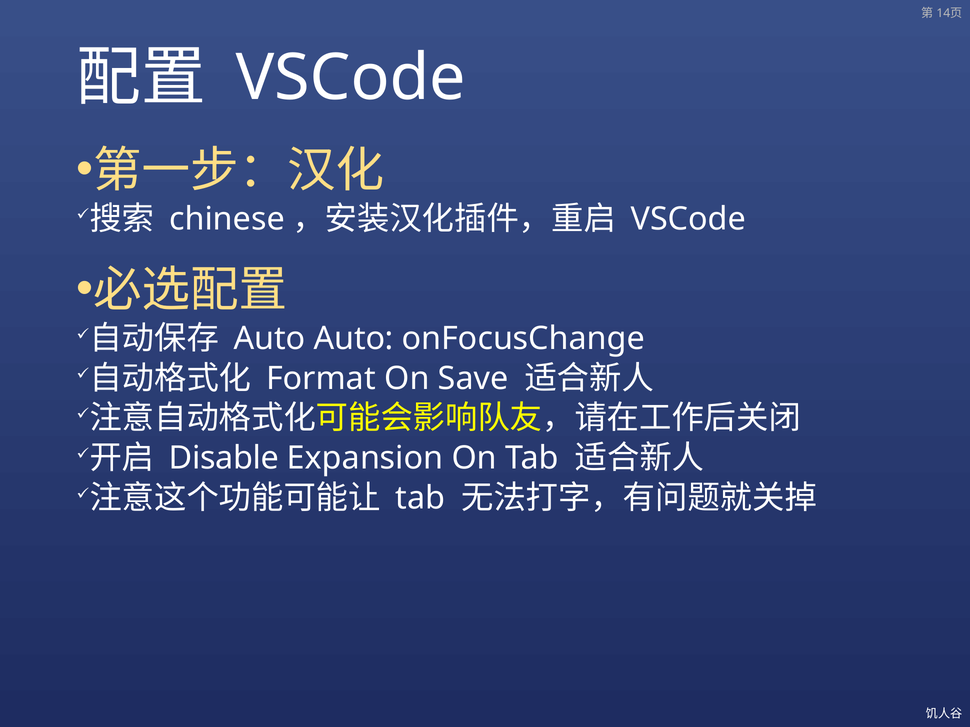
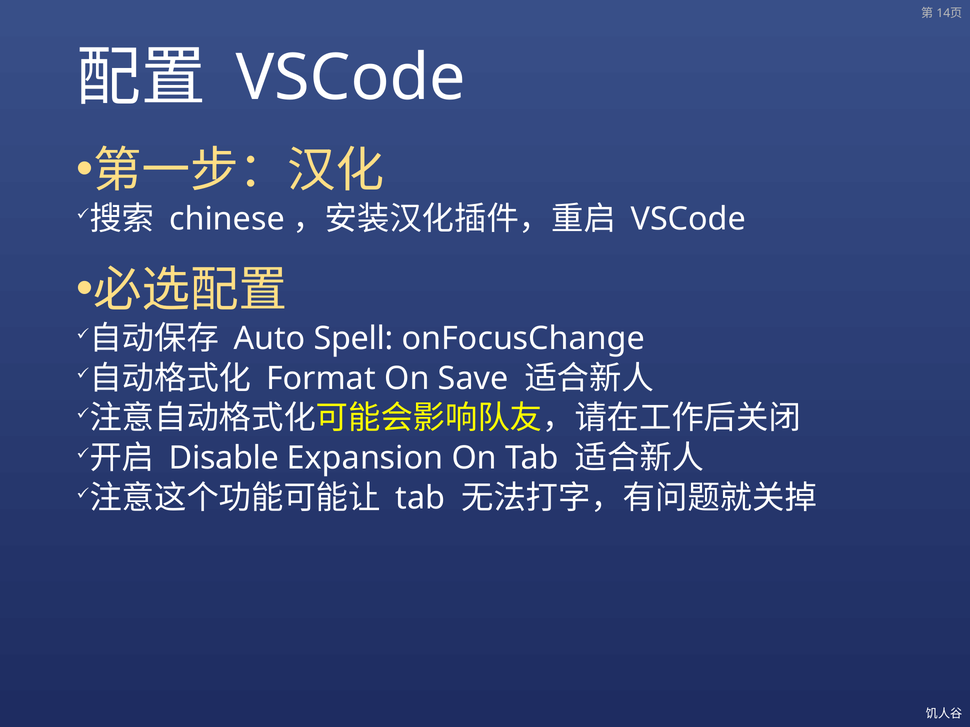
Auto Auto: Auto -> Spell
